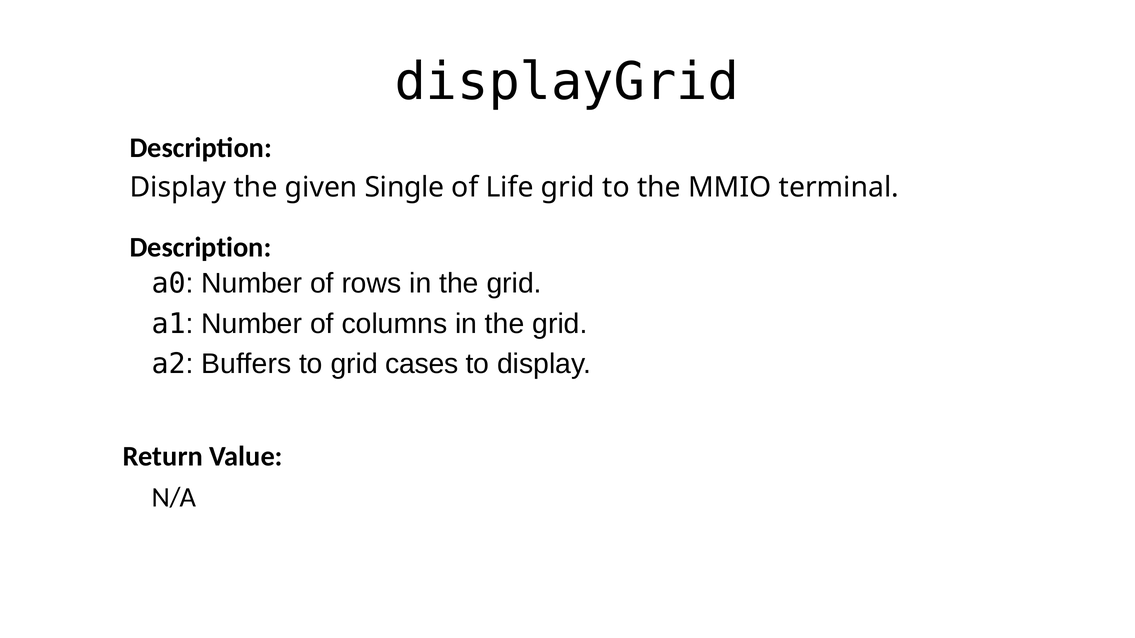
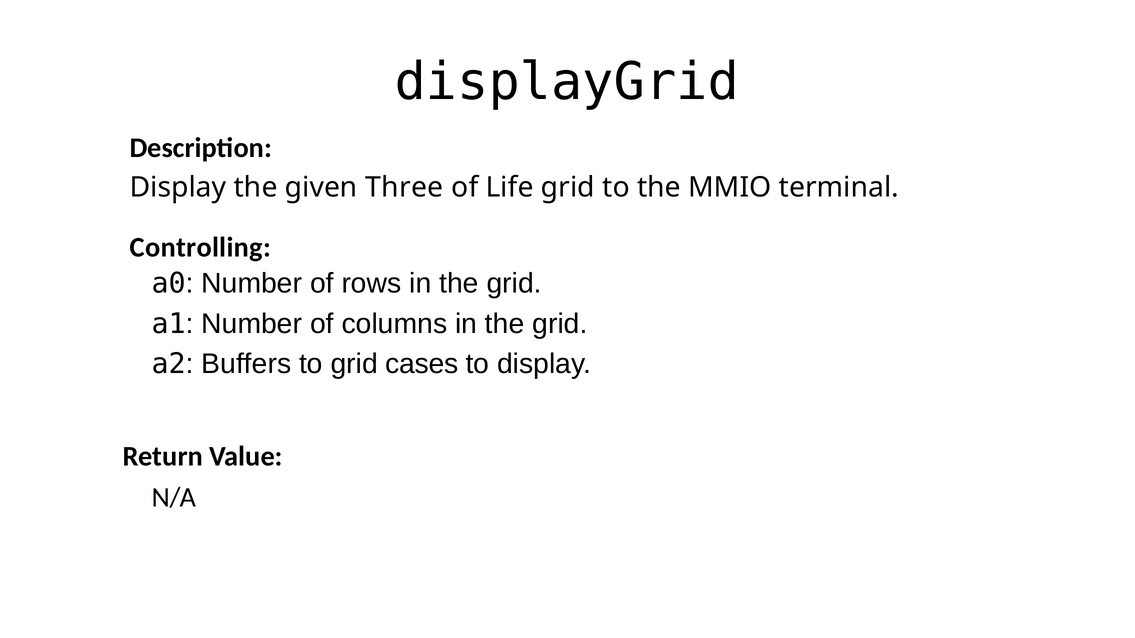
Single: Single -> Three
Description at (200, 248): Description -> Controlling
